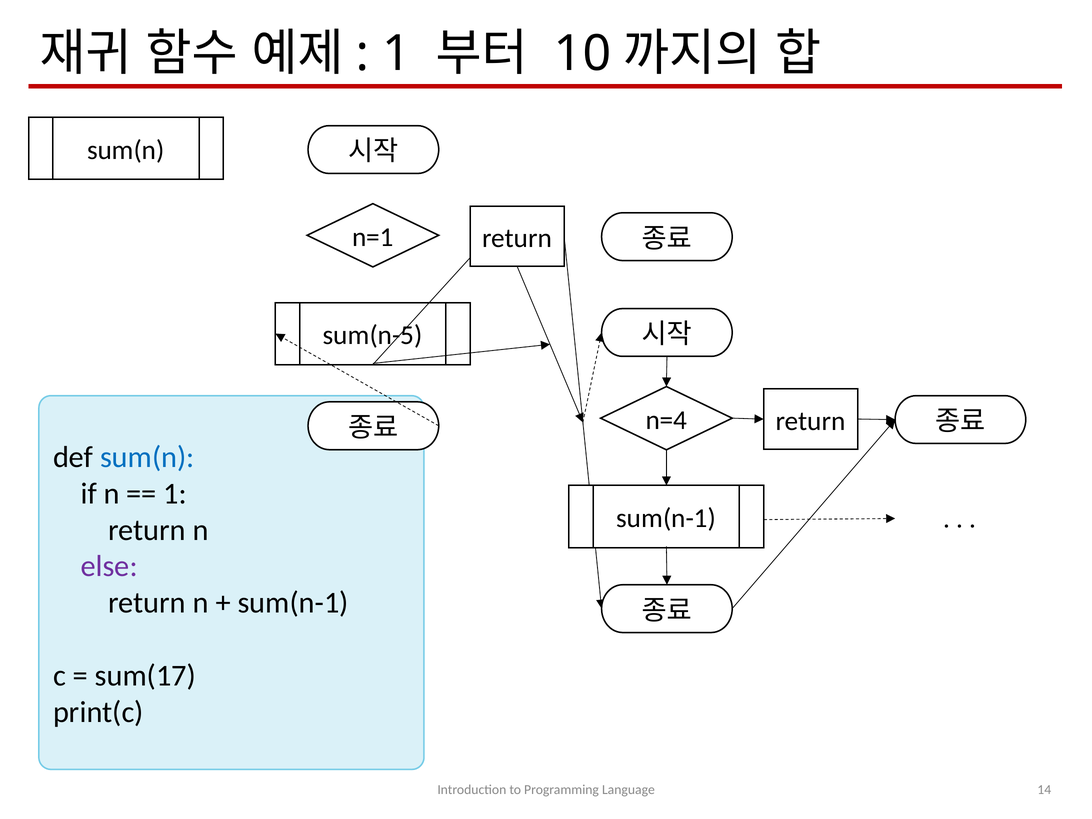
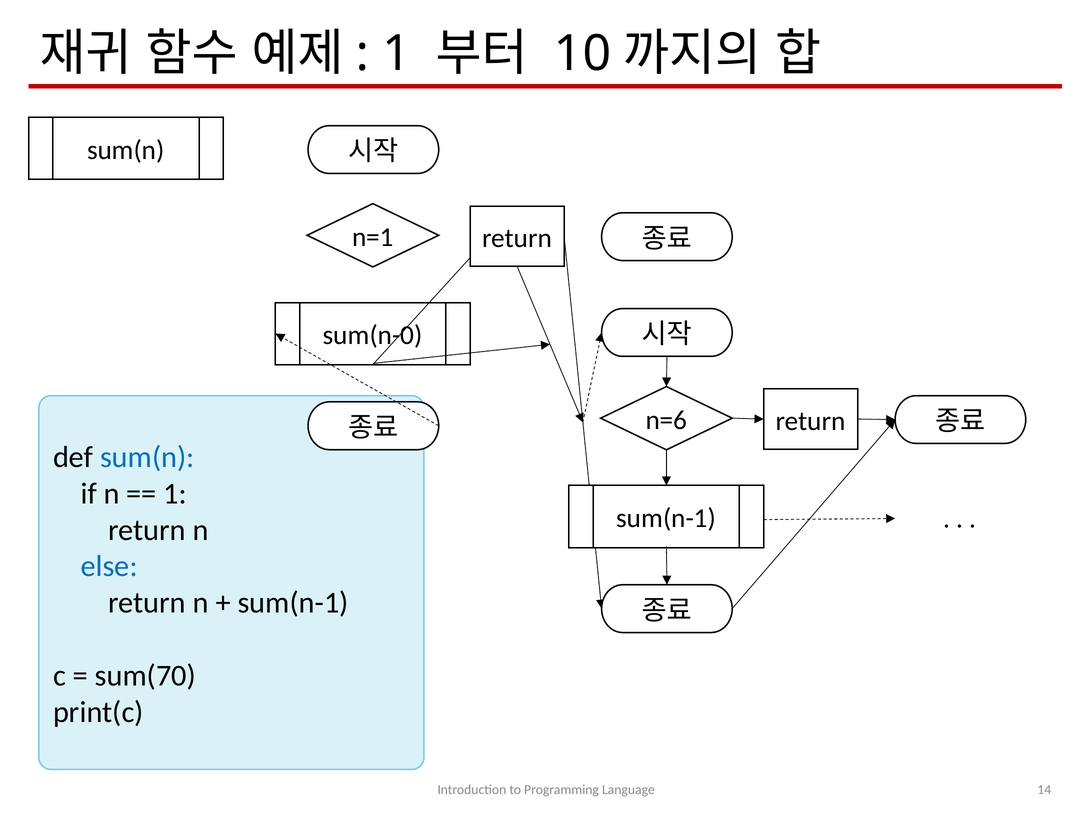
sum(n-5: sum(n-5 -> sum(n-0
n=4: n=4 -> n=6
else colour: purple -> blue
sum(17: sum(17 -> sum(70
